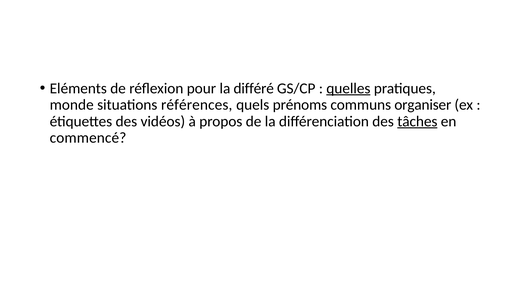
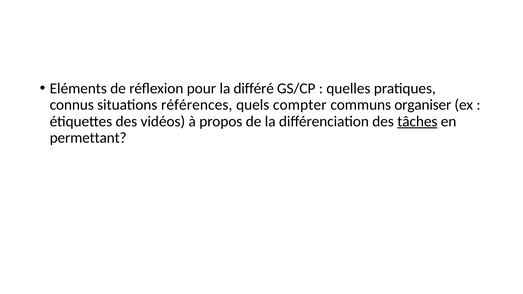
quelles underline: present -> none
monde: monde -> connus
prénoms: prénoms -> compter
commencé: commencé -> permettant
